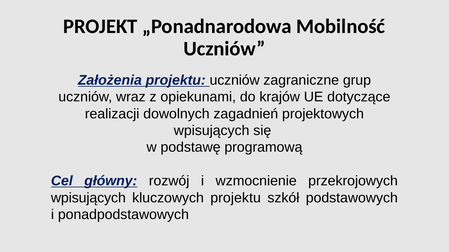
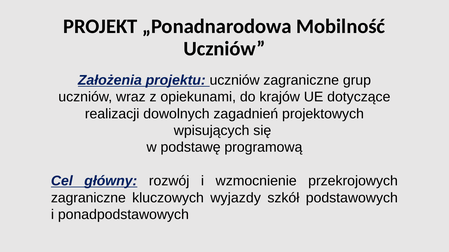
wpisujących at (88, 198): wpisujących -> zagraniczne
kluczowych projektu: projektu -> wyjazdy
